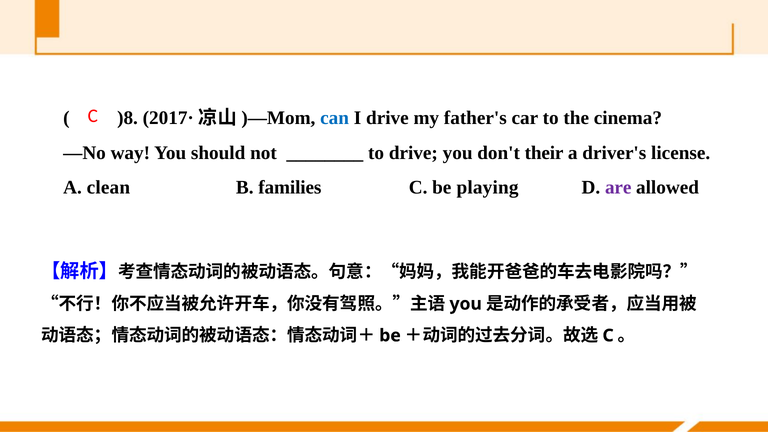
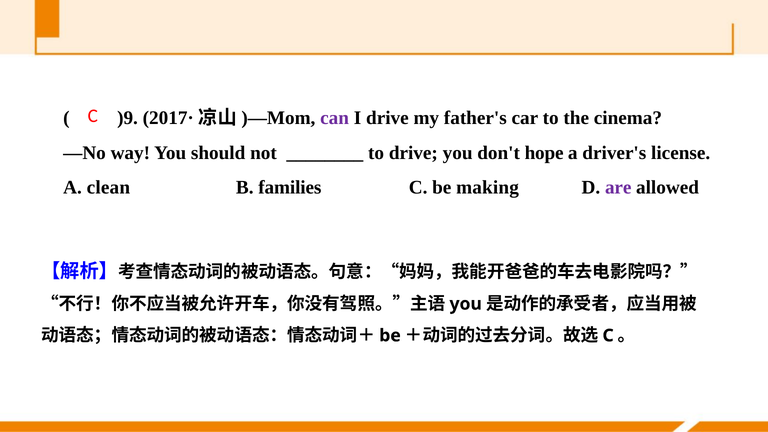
)8: )8 -> )9
can colour: blue -> purple
their: their -> hope
playing: playing -> making
